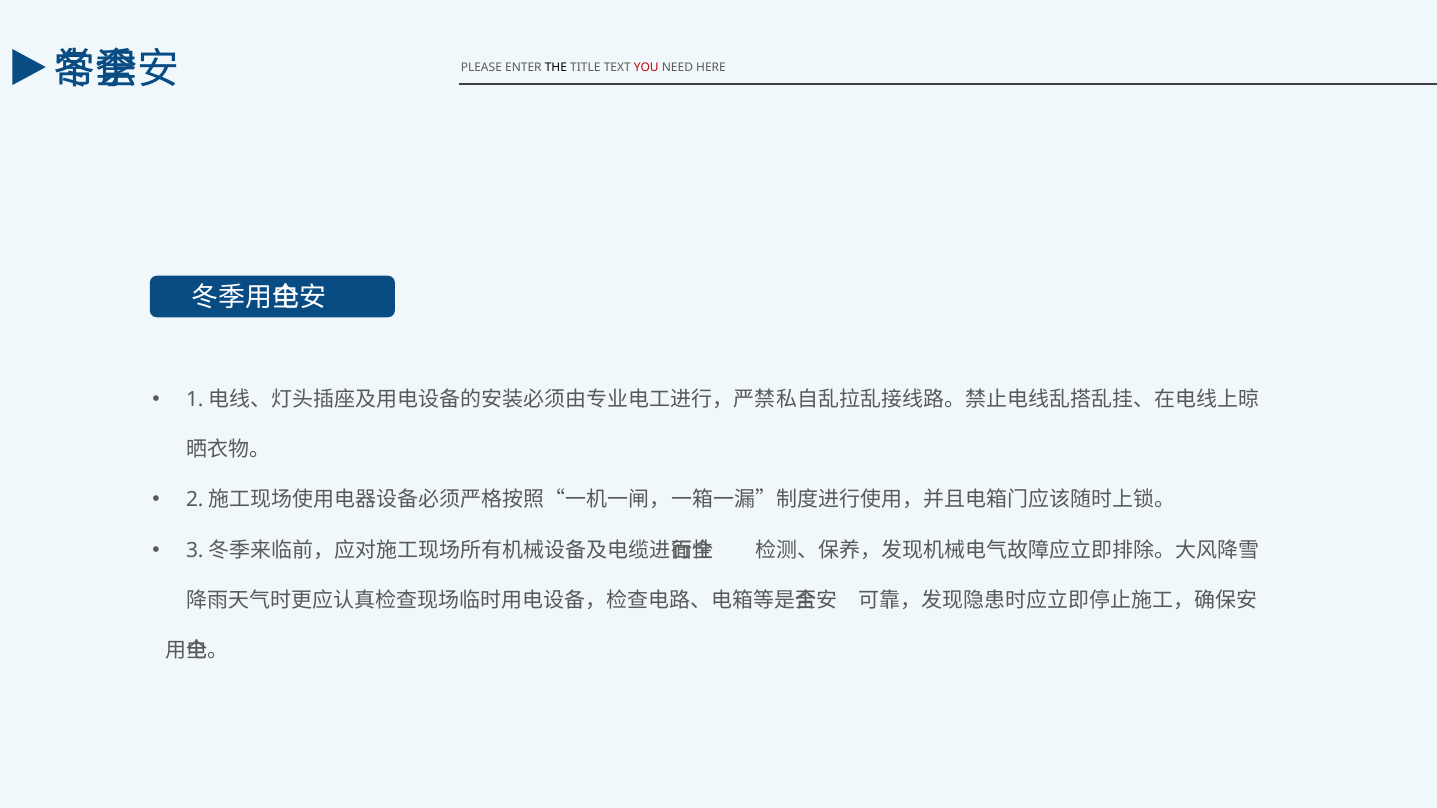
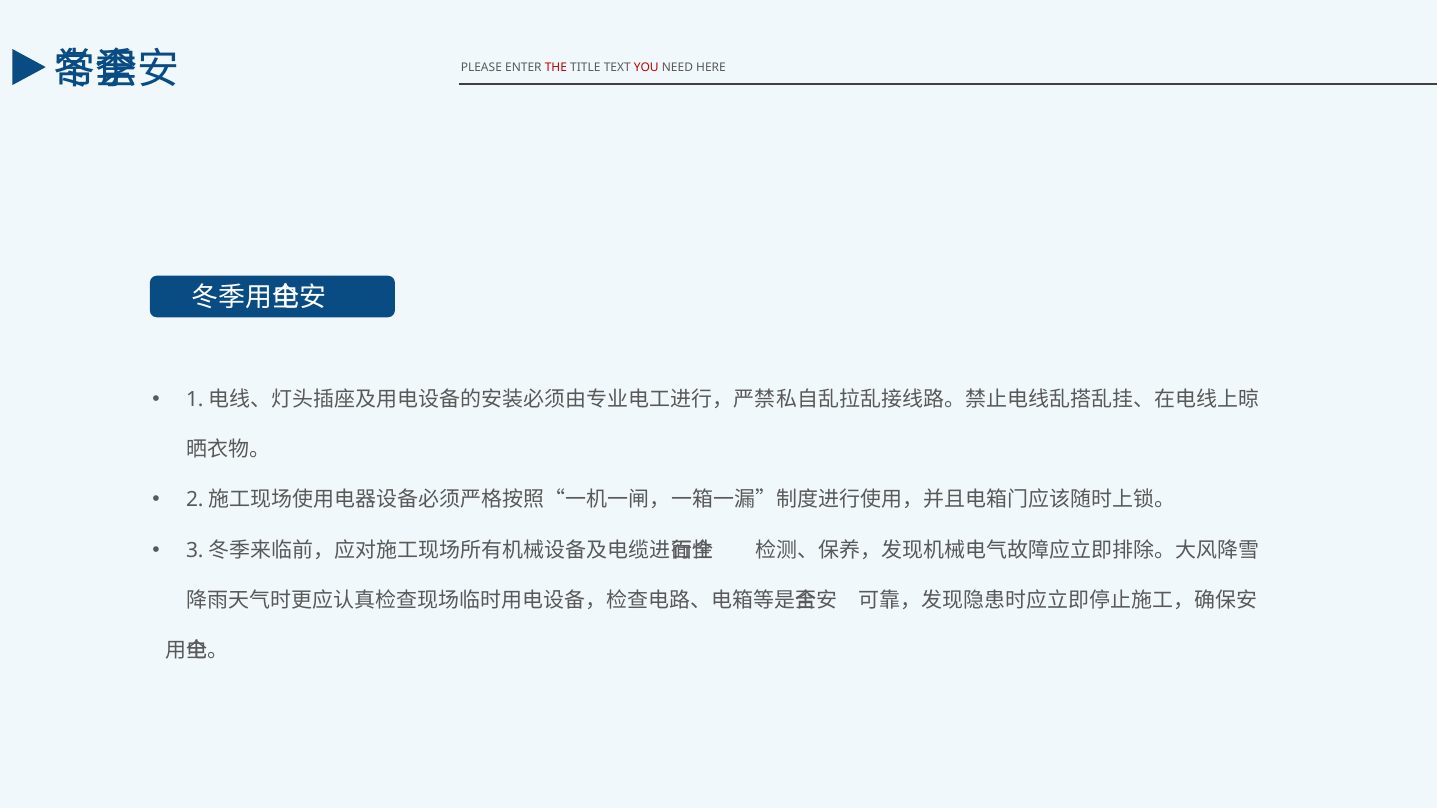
THE colour: black -> red
